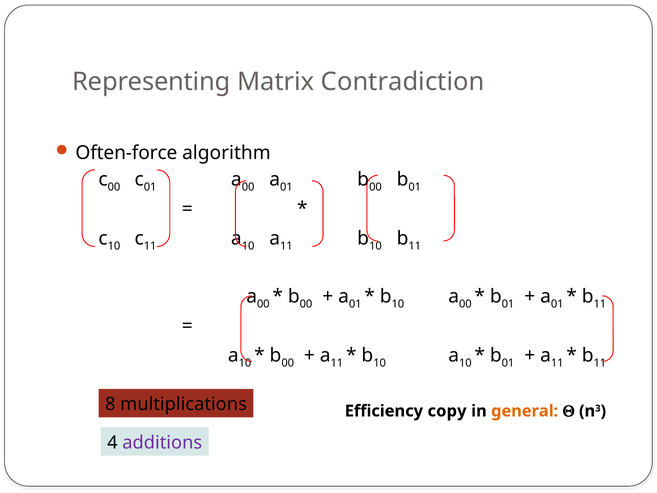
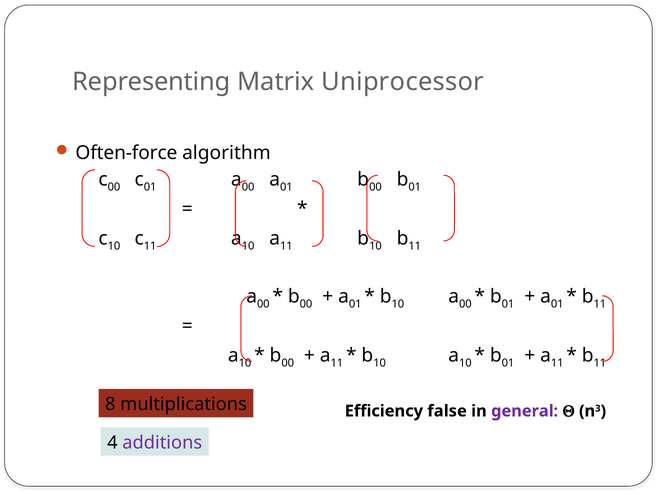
Contradiction: Contradiction -> Uniprocessor
copy: copy -> false
general colour: orange -> purple
